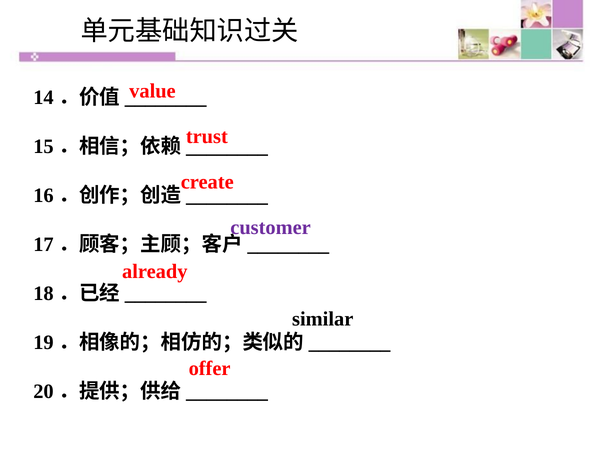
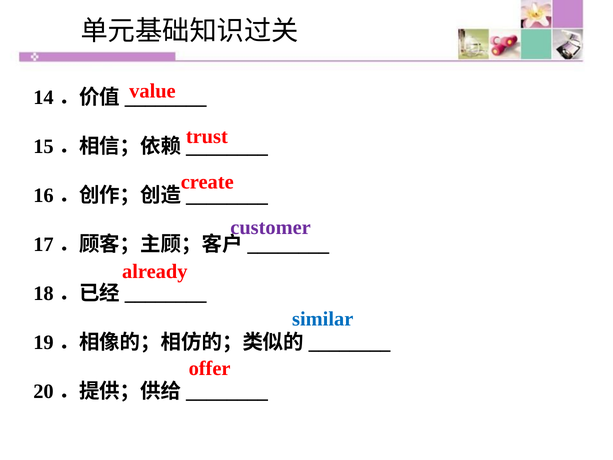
similar colour: black -> blue
